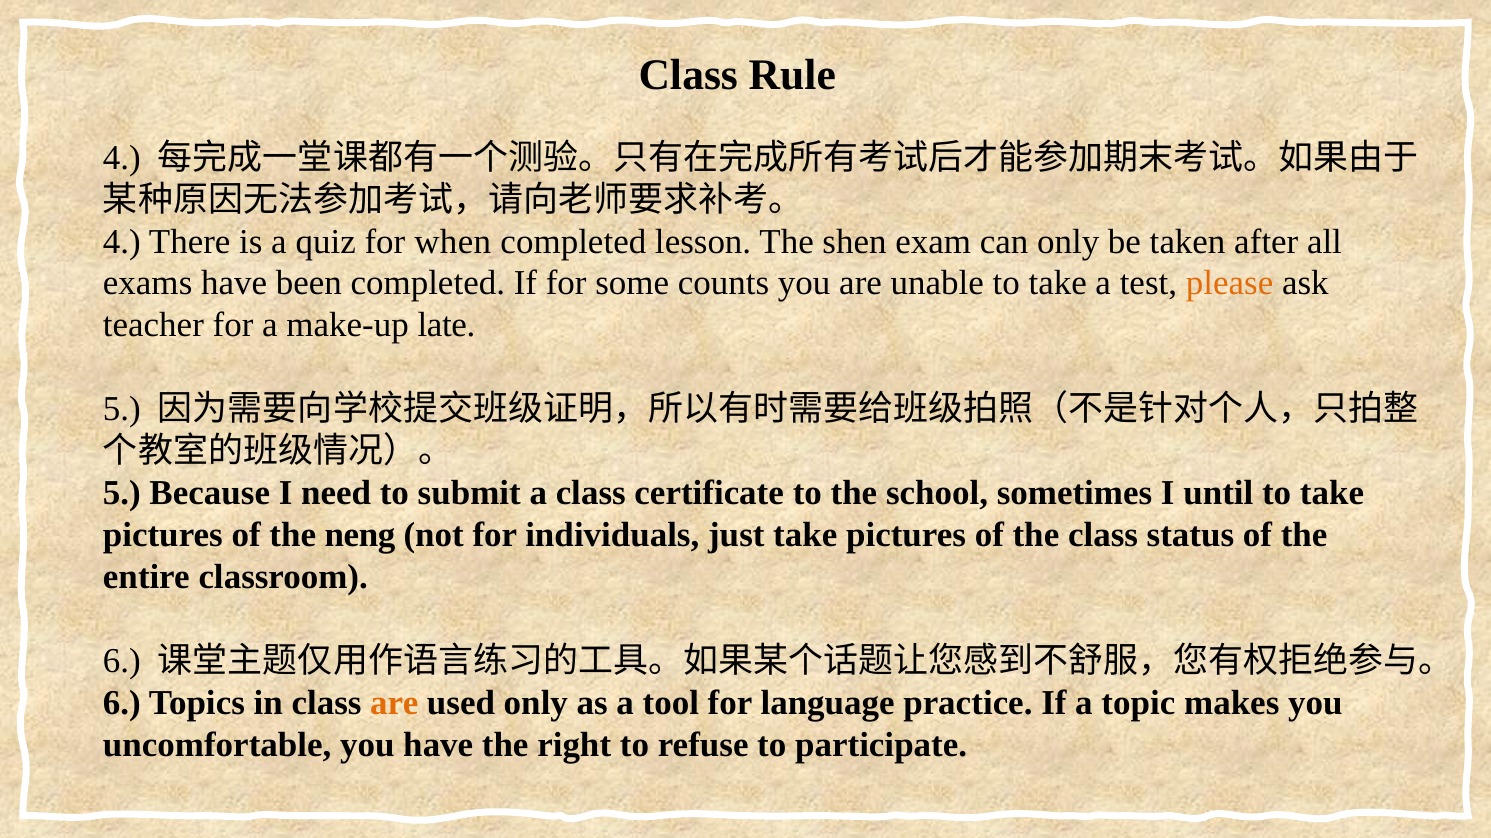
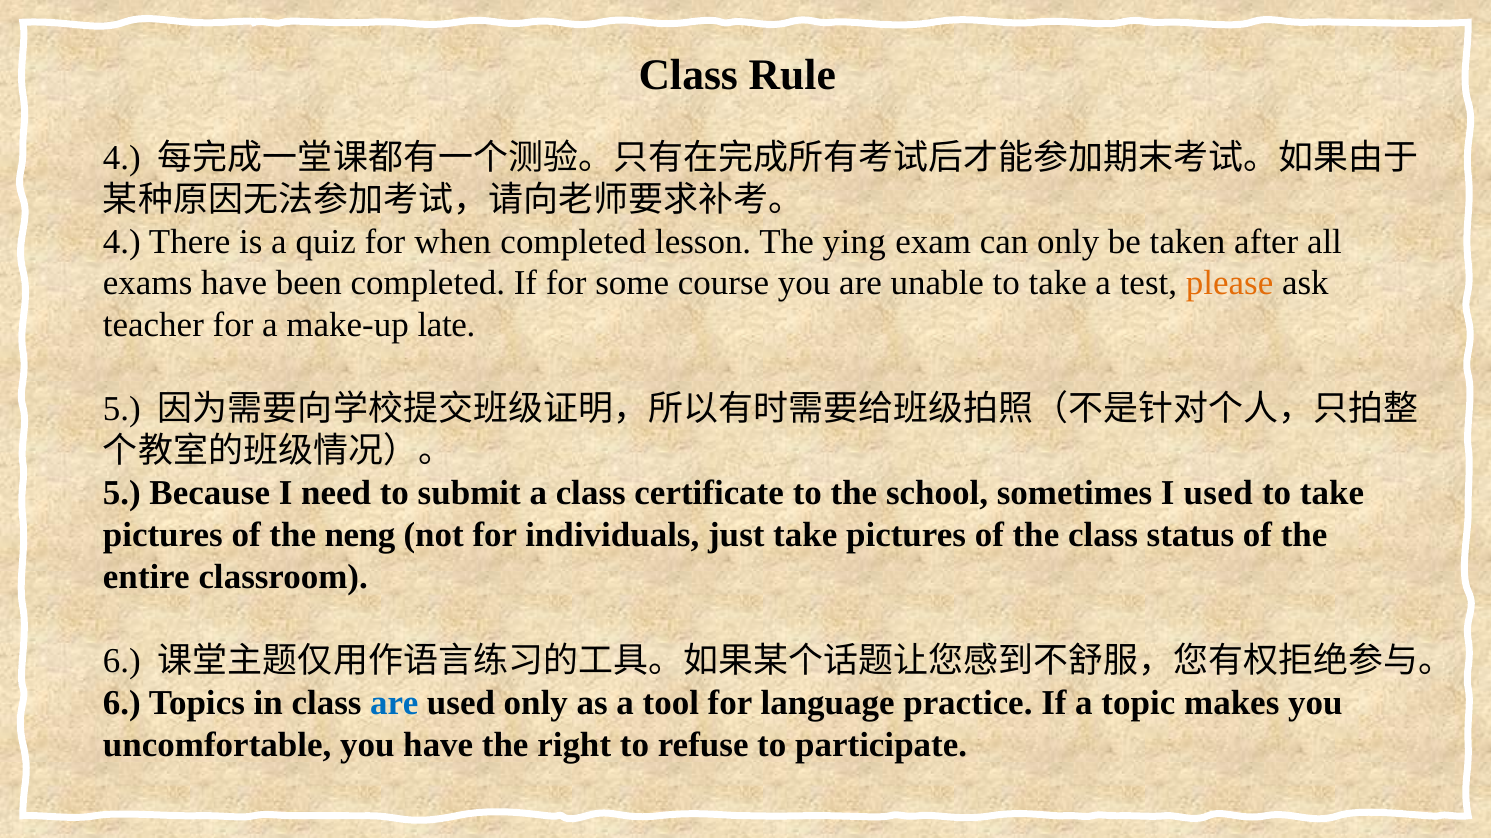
shen: shen -> ying
counts: counts -> course
I until: until -> used
are at (394, 703) colour: orange -> blue
